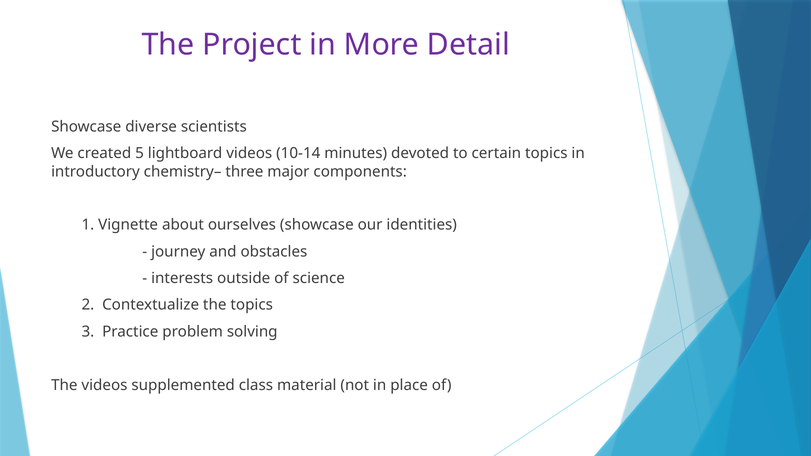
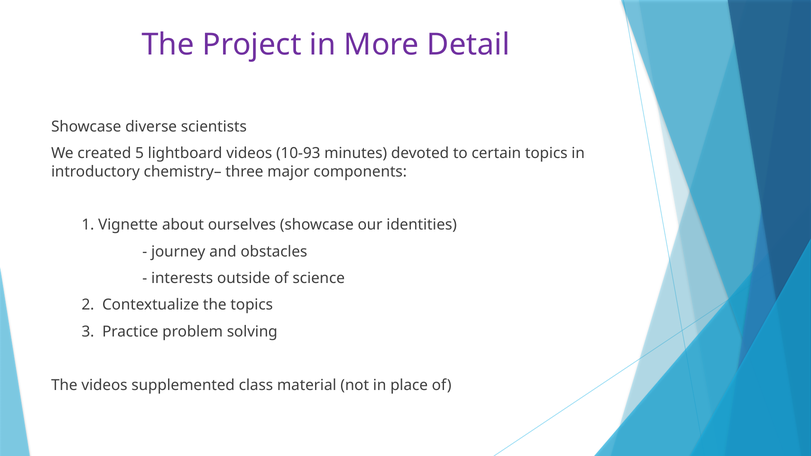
10-14: 10-14 -> 10-93
